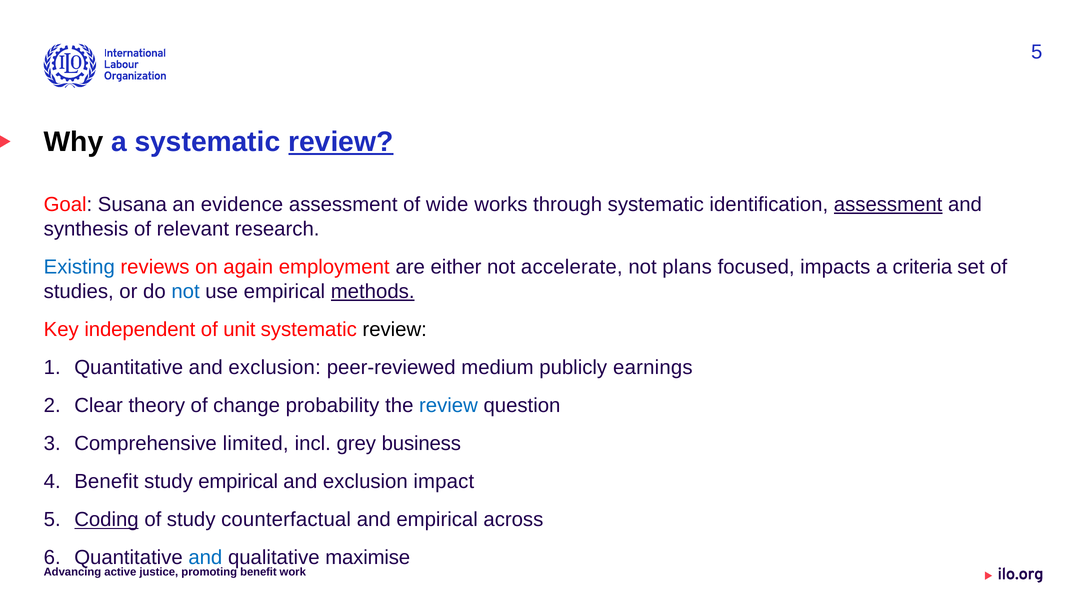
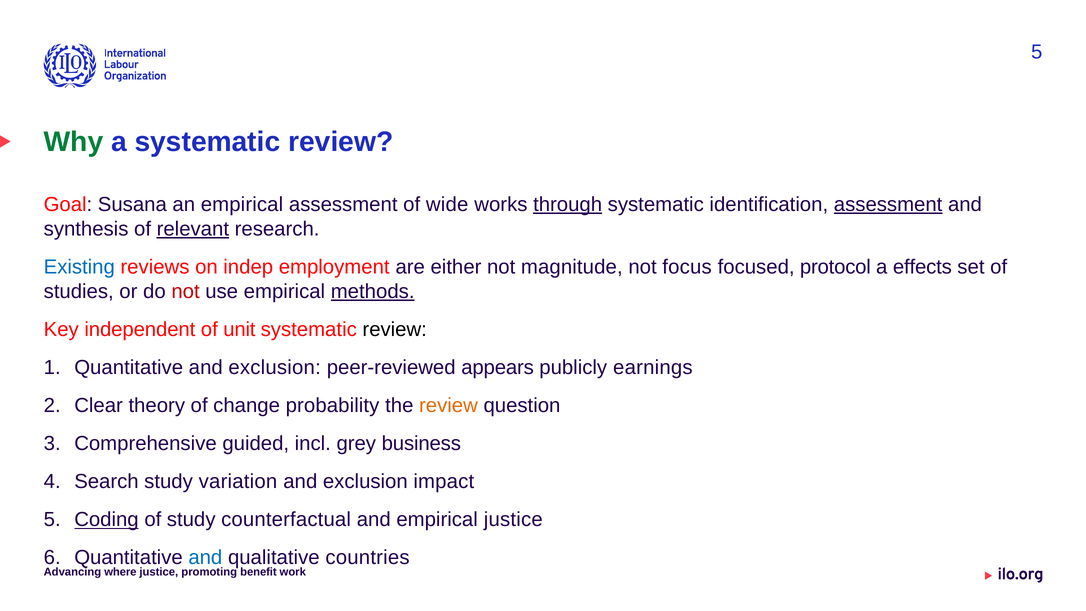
Why colour: black -> green
review at (341, 142) underline: present -> none
an evidence: evidence -> empirical
through underline: none -> present
relevant underline: none -> present
again: again -> indep
accelerate: accelerate -> magnitude
plans: plans -> focus
impacts: impacts -> protocol
criteria: criteria -> effects
not at (186, 291) colour: blue -> red
medium: medium -> appears
review at (448, 406) colour: blue -> orange
limited: limited -> guided
Benefit at (106, 482): Benefit -> Search
study empirical: empirical -> variation
empirical across: across -> justice
maximise: maximise -> countries
active: active -> where
